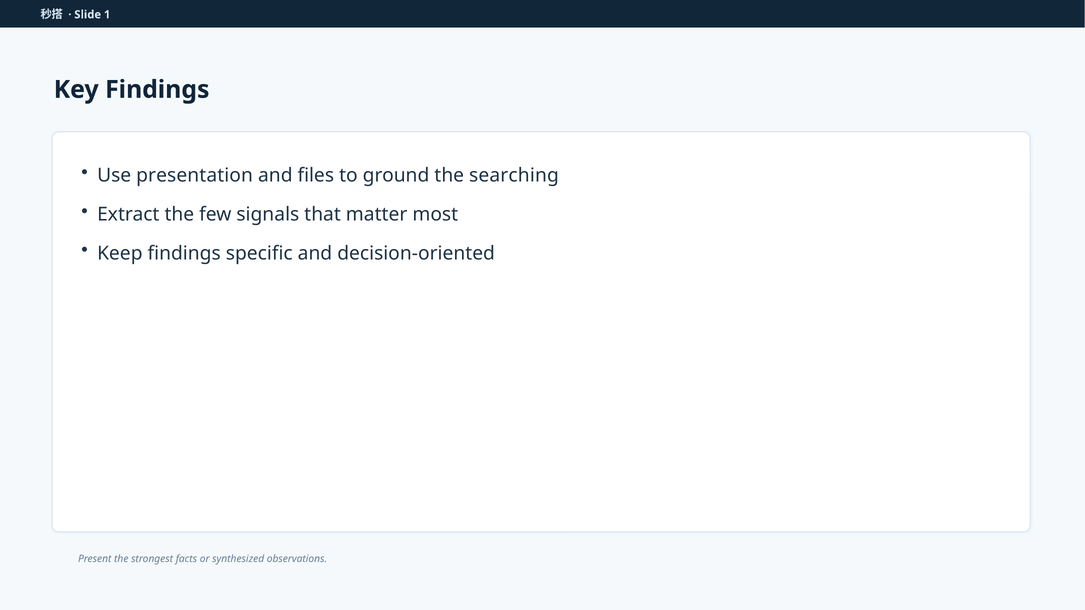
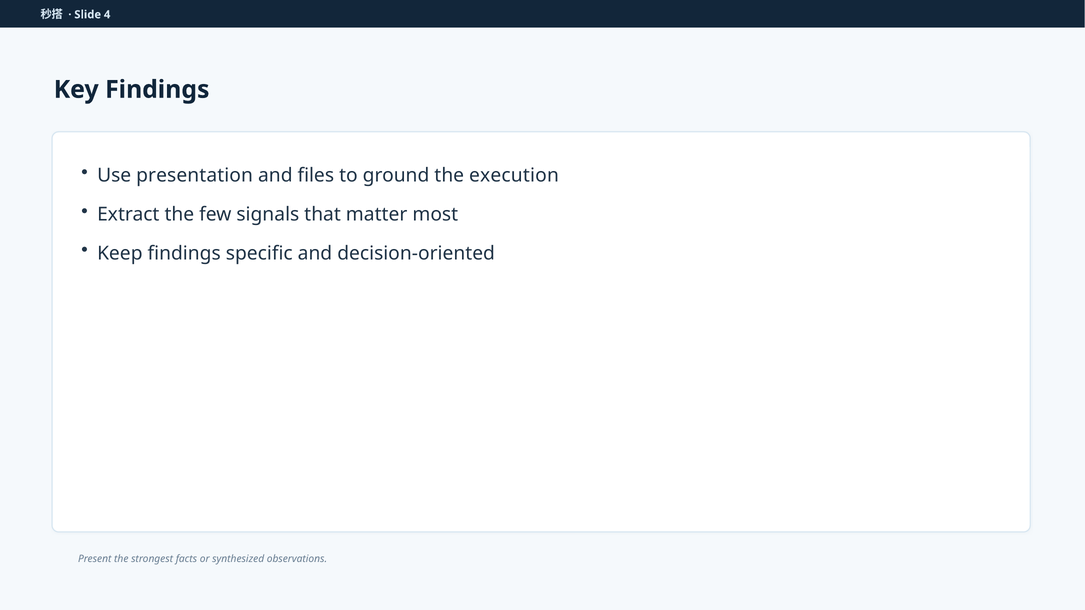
1: 1 -> 4
searching: searching -> execution
